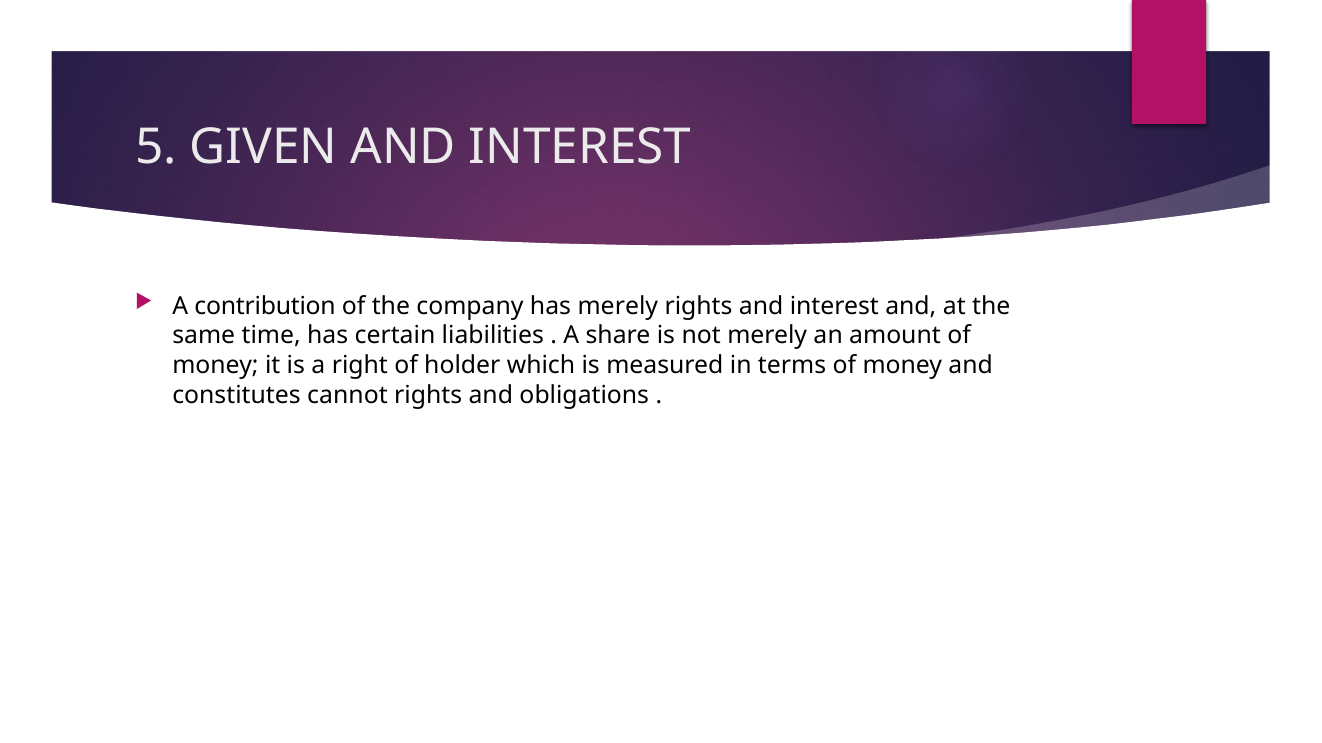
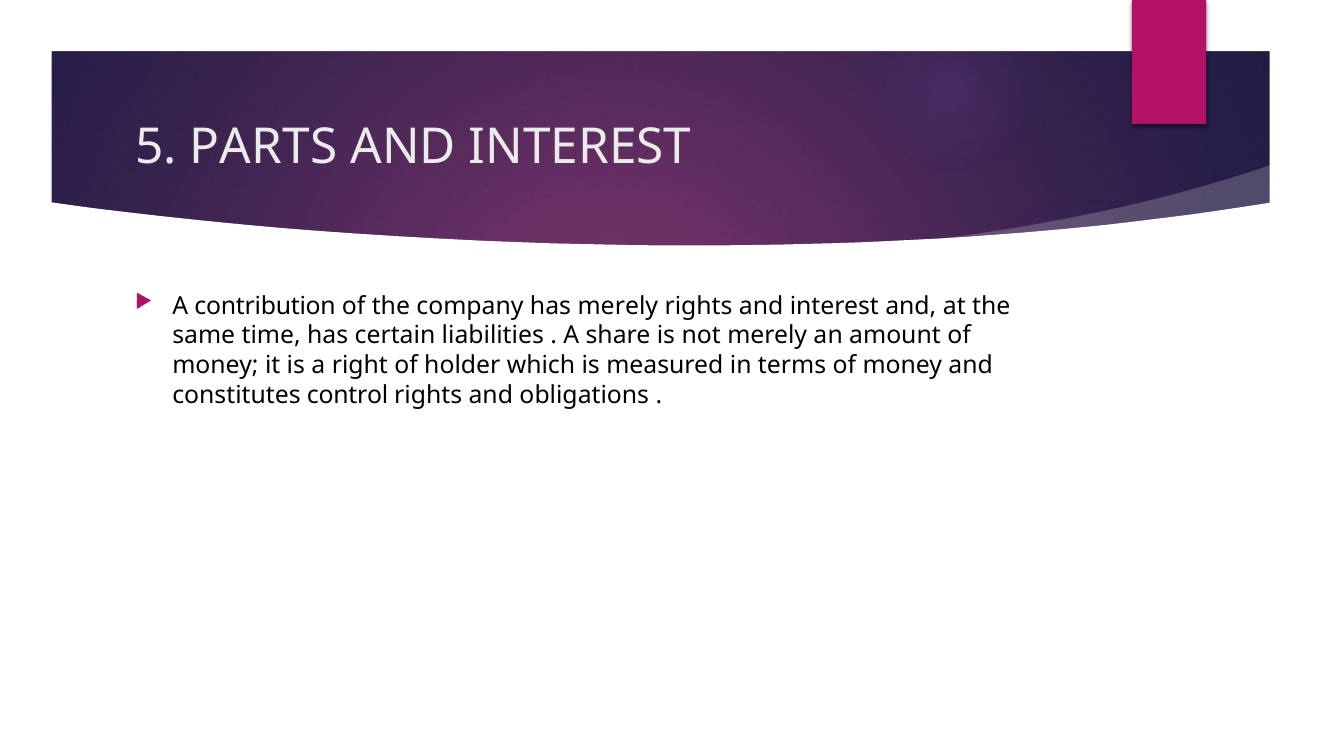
GIVEN: GIVEN -> PARTS
cannot: cannot -> control
